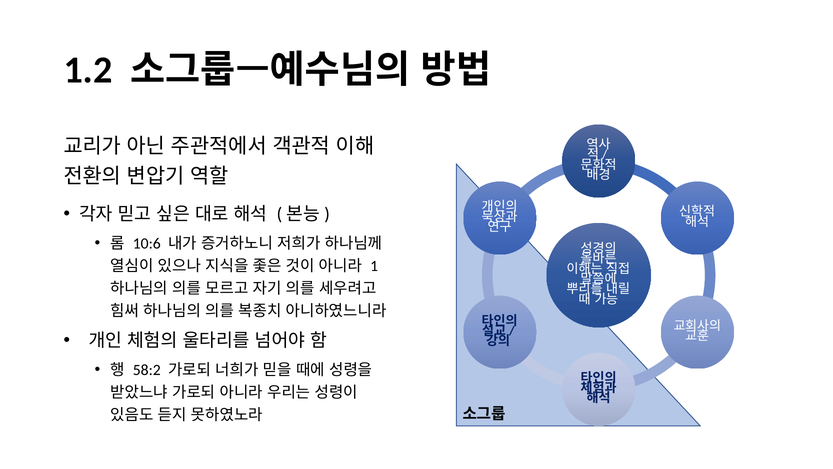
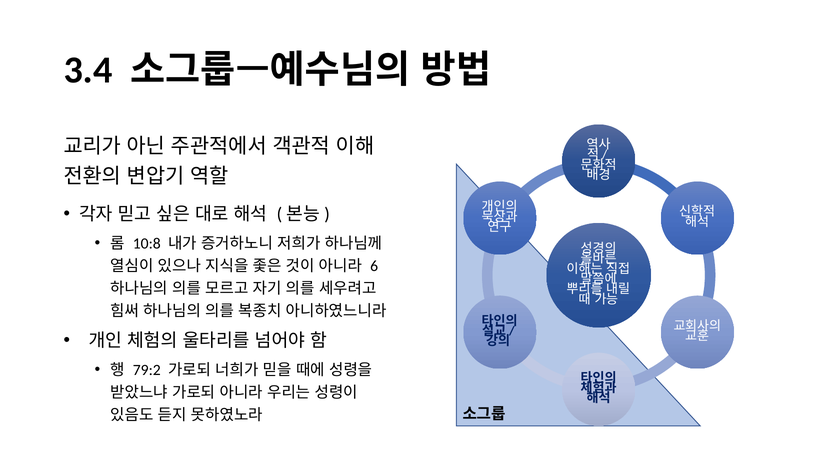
1.2: 1.2 -> 3.4
10:6: 10:6 -> 10:8
1: 1 -> 6
58:2: 58:2 -> 79:2
